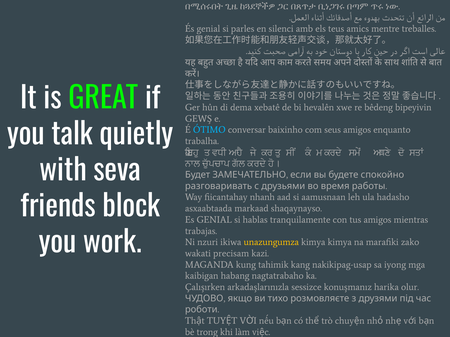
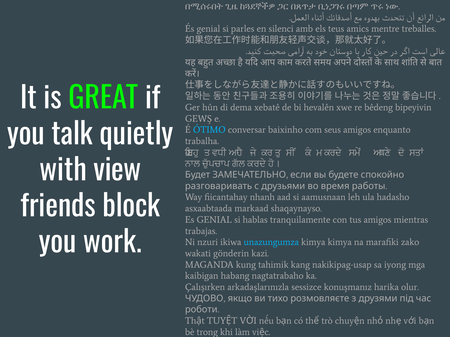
seva: seva -> view
unazungumza colour: yellow -> light blue
precisam: precisam -> gönderin
